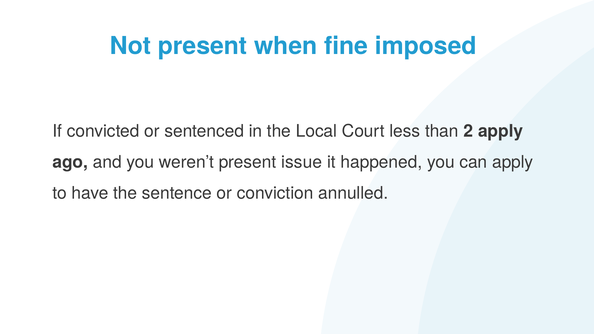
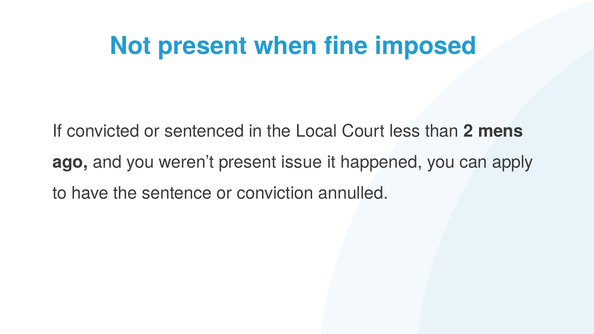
2 apply: apply -> mens
